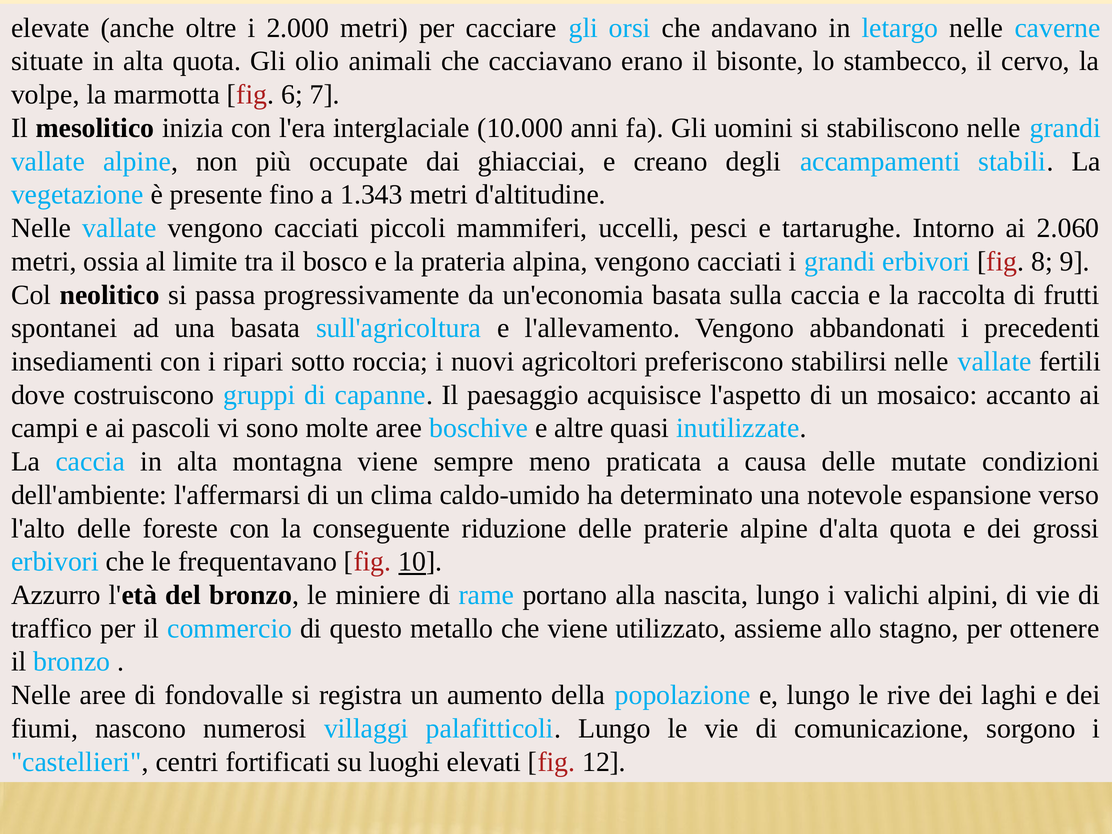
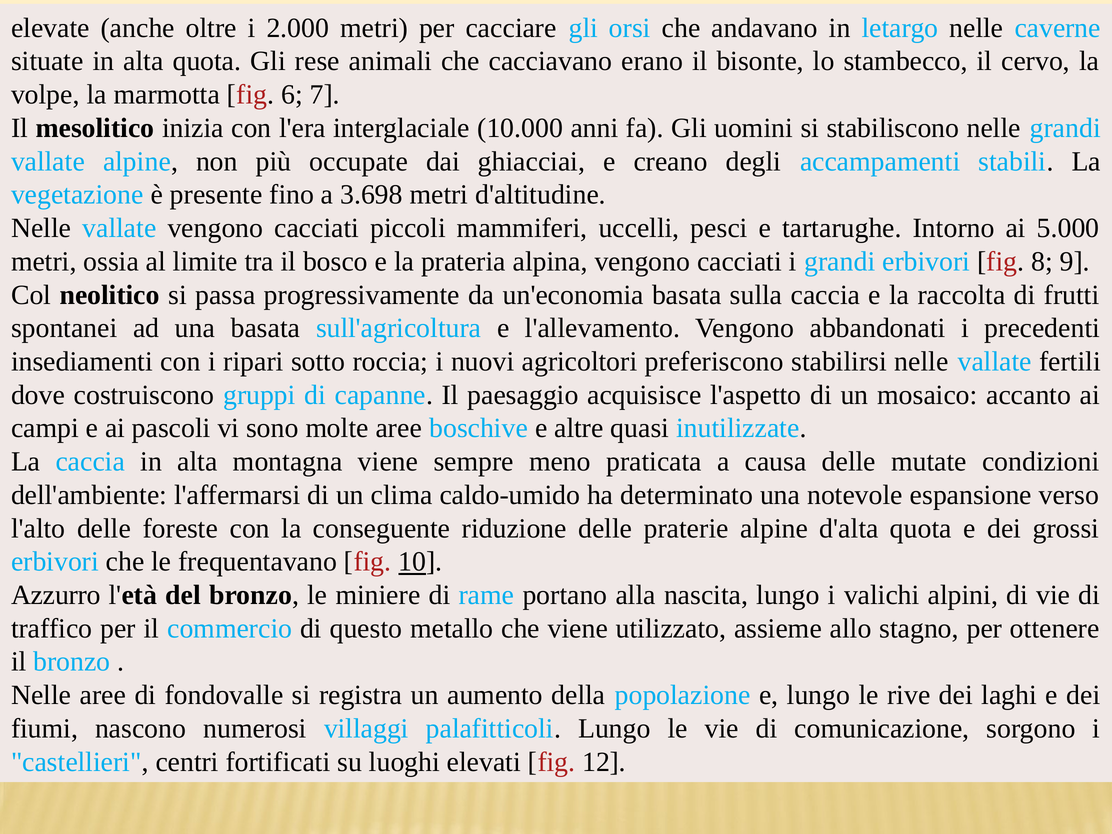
olio: olio -> rese
1.343: 1.343 -> 3.698
2.060: 2.060 -> 5.000
